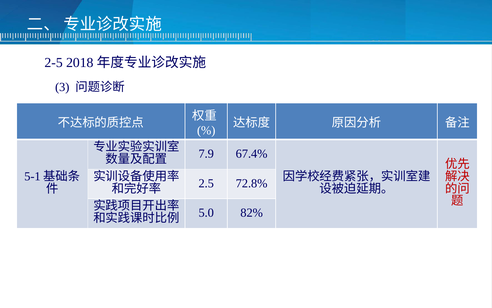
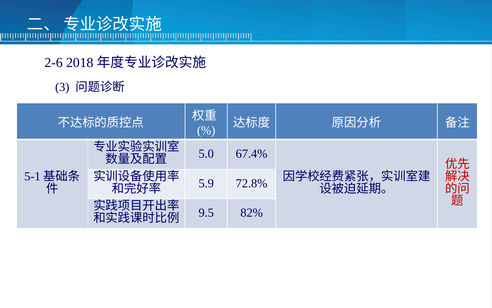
2-5: 2-5 -> 2-6
7.9: 7.9 -> 5.0
2.5: 2.5 -> 5.9
5.0: 5.0 -> 9.5
